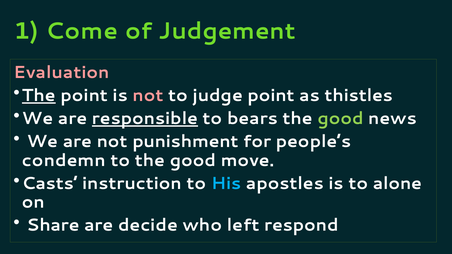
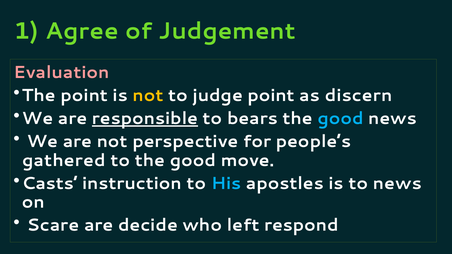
Come: Come -> Agree
The at (39, 96) underline: present -> none
not at (148, 96) colour: pink -> yellow
thistles: thistles -> discern
good at (340, 119) colour: light green -> light blue
punishment: punishment -> perspective
condemn: condemn -> gathered
to alone: alone -> news
Share: Share -> Scare
